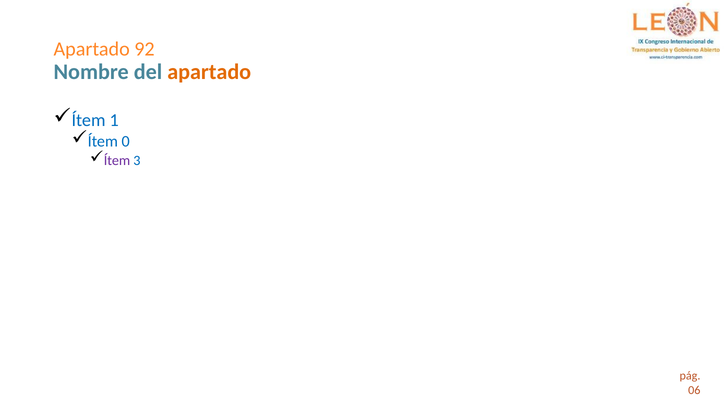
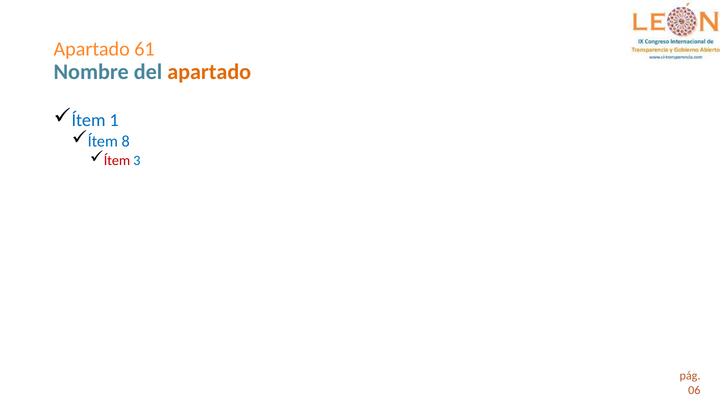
92: 92 -> 61
0: 0 -> 8
Ítem at (117, 160) colour: purple -> red
